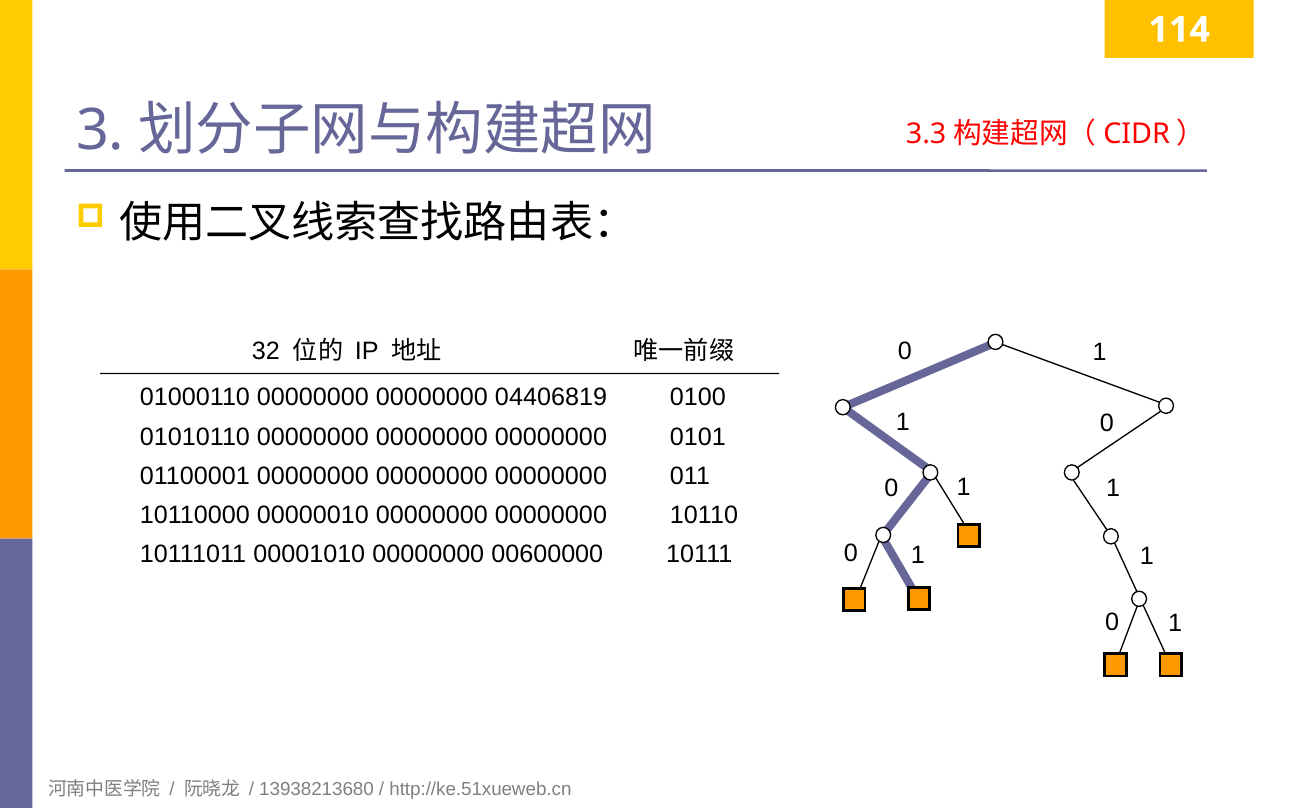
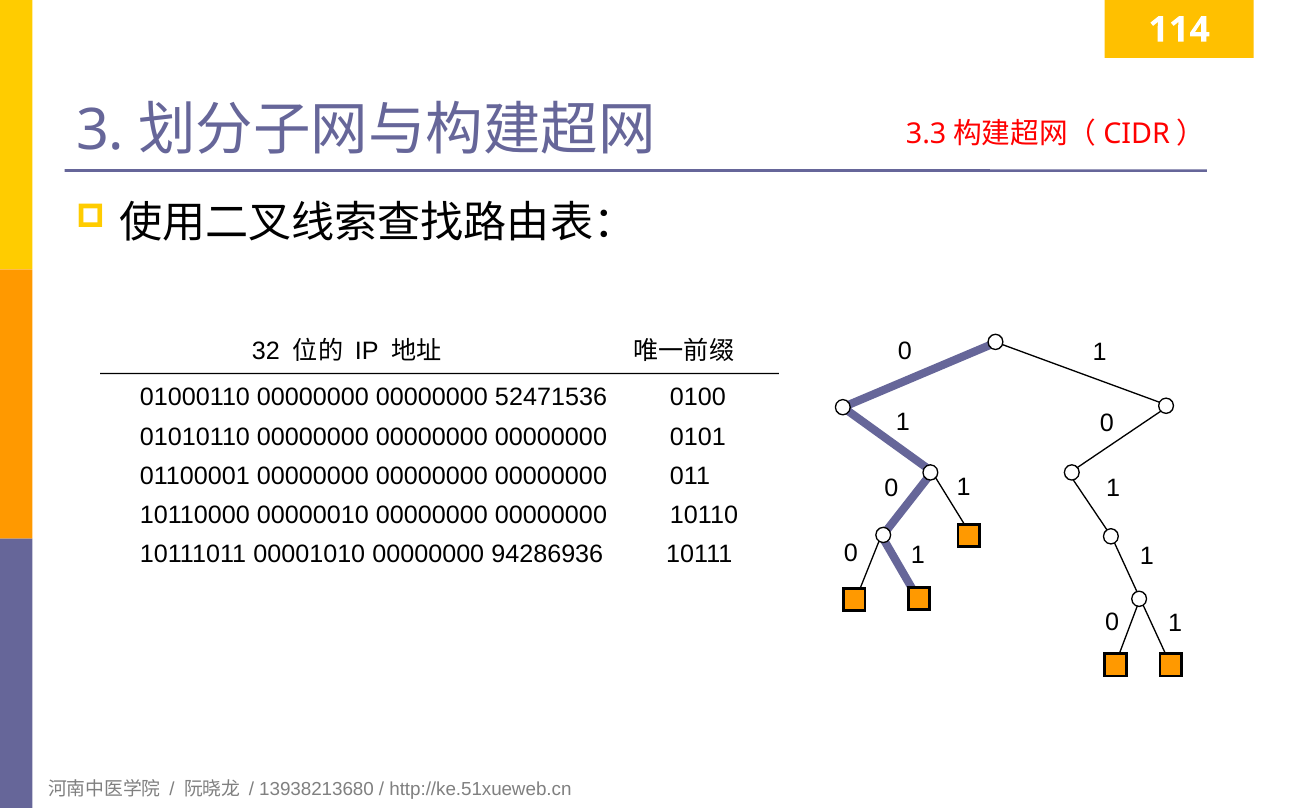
04406819: 04406819 -> 52471536
00600000: 00600000 -> 94286936
